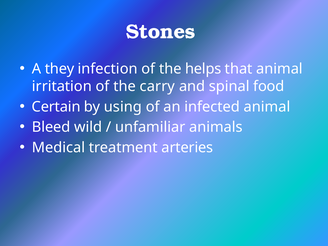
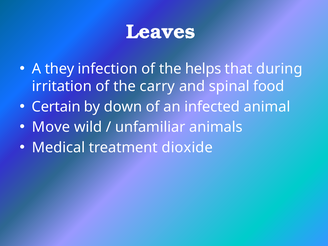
Stones: Stones -> Leaves
that animal: animal -> during
using: using -> down
Bleed: Bleed -> Move
arteries: arteries -> dioxide
